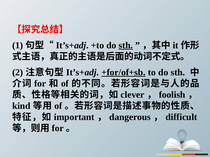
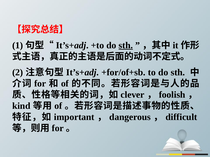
+for/of+sb underline: present -> none
